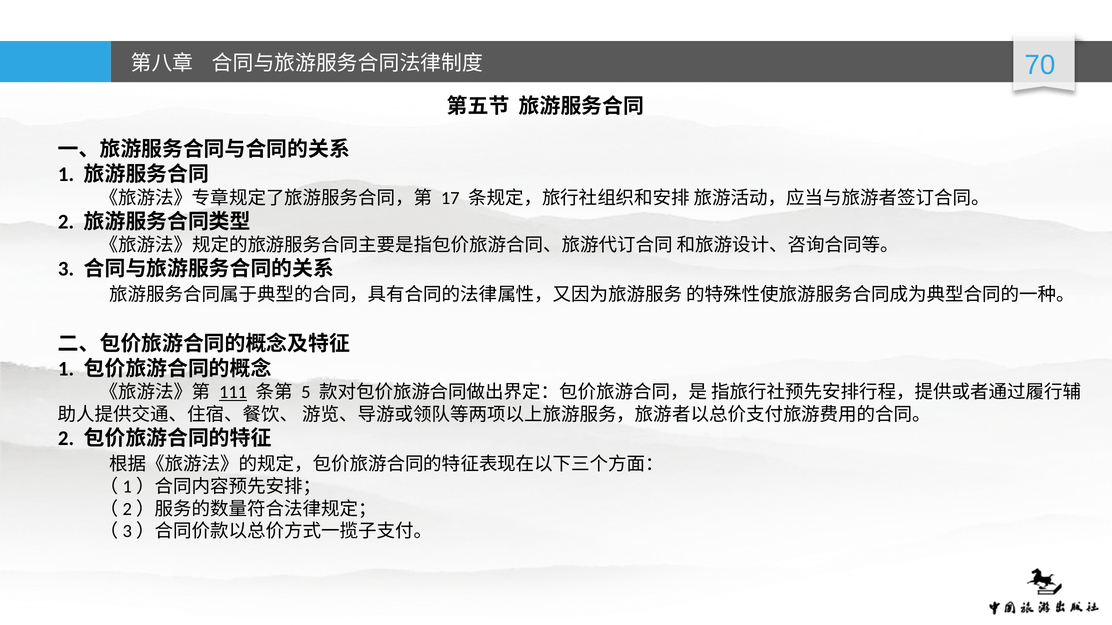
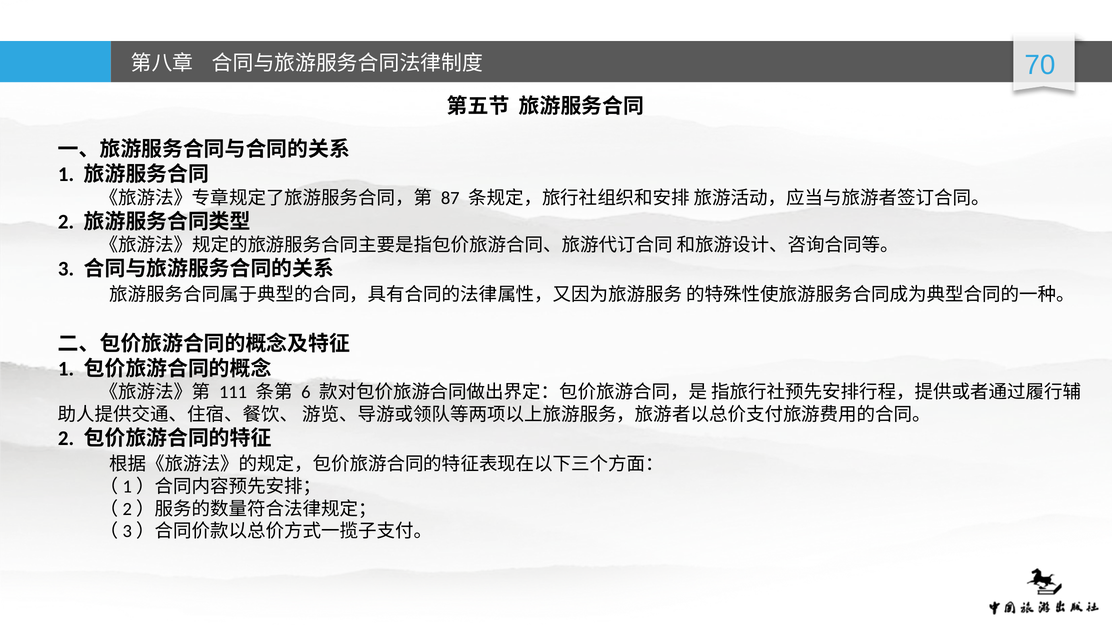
17: 17 -> 87
111 underline: present -> none
5: 5 -> 6
